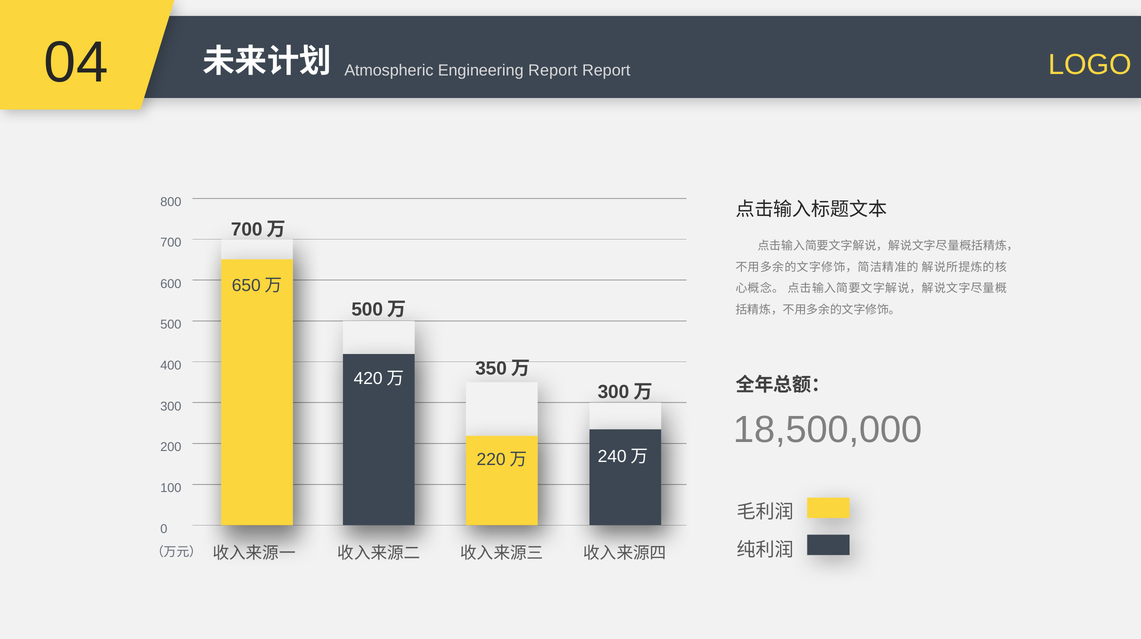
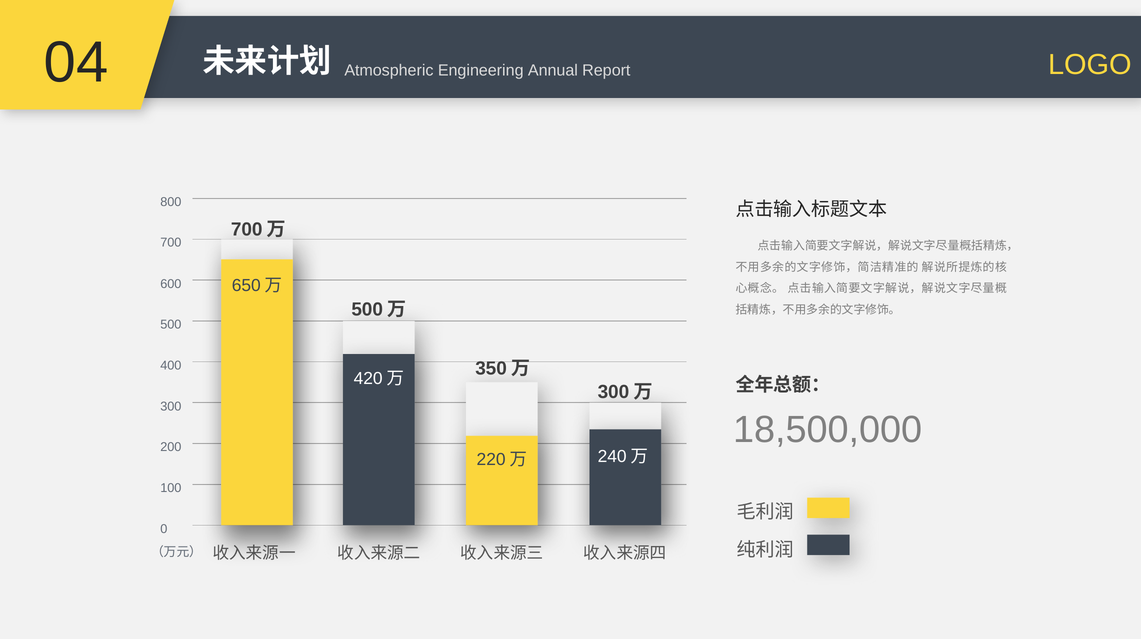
Engineering Report: Report -> Annual
